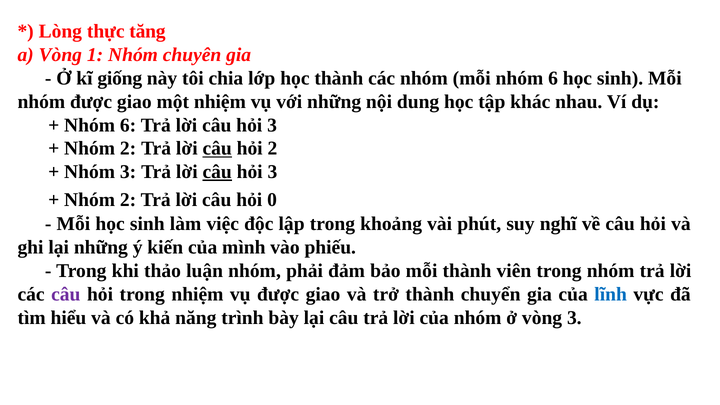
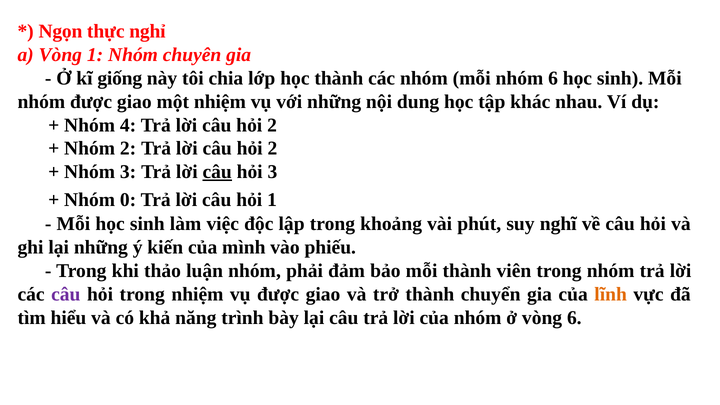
Lòng: Lòng -> Ngọn
tăng: tăng -> nghỉ
6 at (128, 125): 6 -> 4
3 at (272, 125): 3 -> 2
câu at (217, 148) underline: present -> none
2 at (128, 200): 2 -> 0
hỏi 0: 0 -> 1
lĩnh colour: blue -> orange
vòng 3: 3 -> 6
